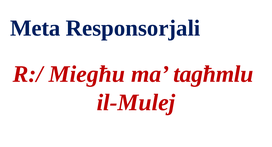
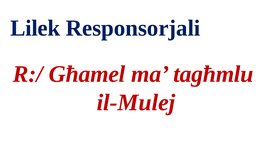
Meta: Meta -> Lilek
Miegħu: Miegħu -> Għamel
